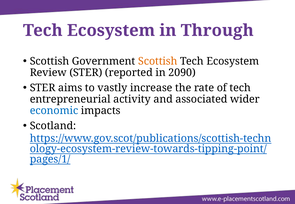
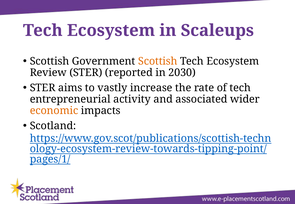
Through: Through -> Scaleups
2090: 2090 -> 2030
economic colour: blue -> orange
